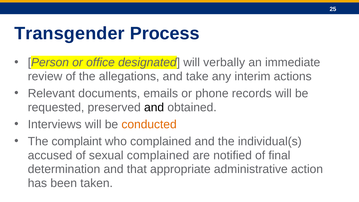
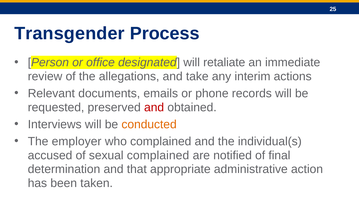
verbally: verbally -> retaliate
and at (154, 107) colour: black -> red
complaint: complaint -> employer
